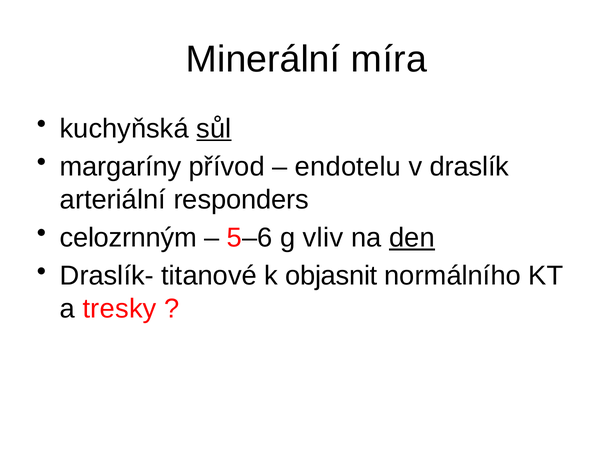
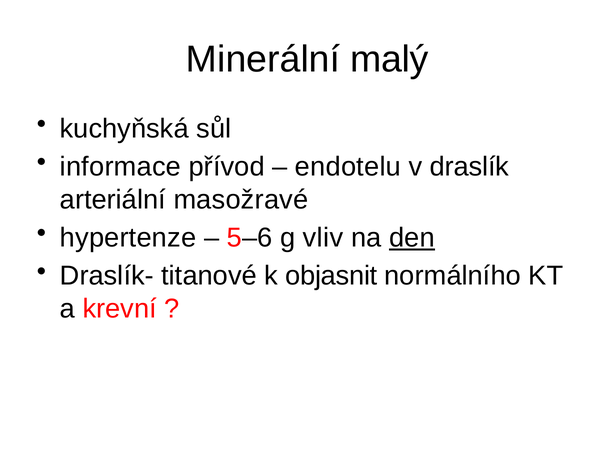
míra: míra -> malý
sůl underline: present -> none
margaríny: margaríny -> informace
responders: responders -> masožravé
celozrnným: celozrnným -> hypertenze
tresky: tresky -> krevní
